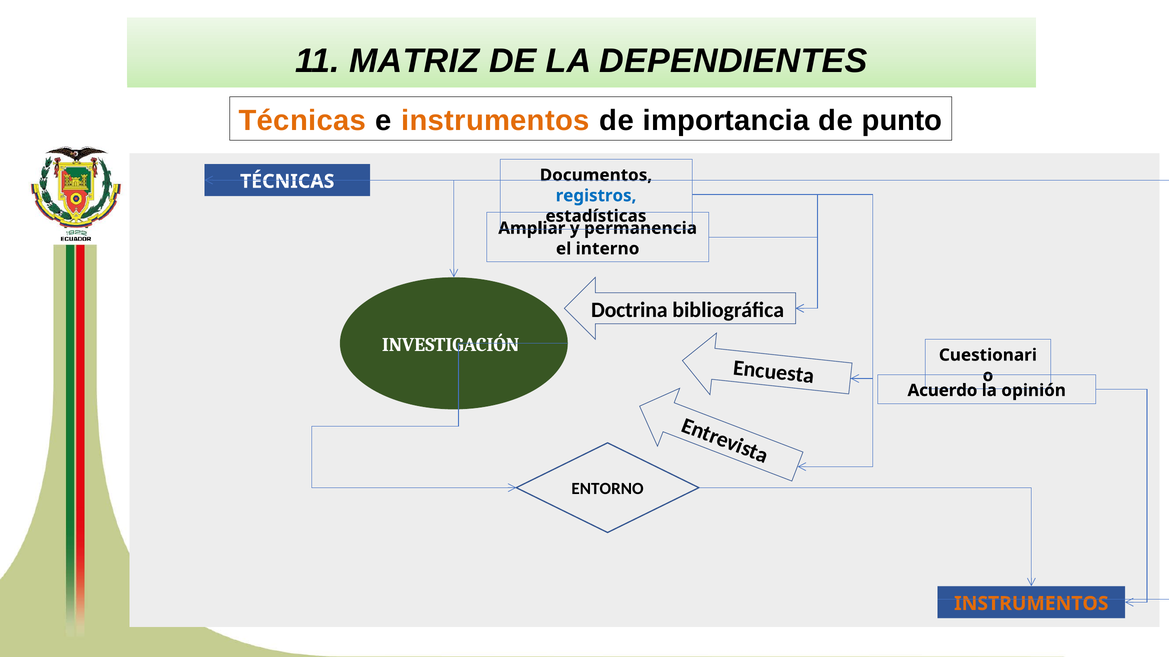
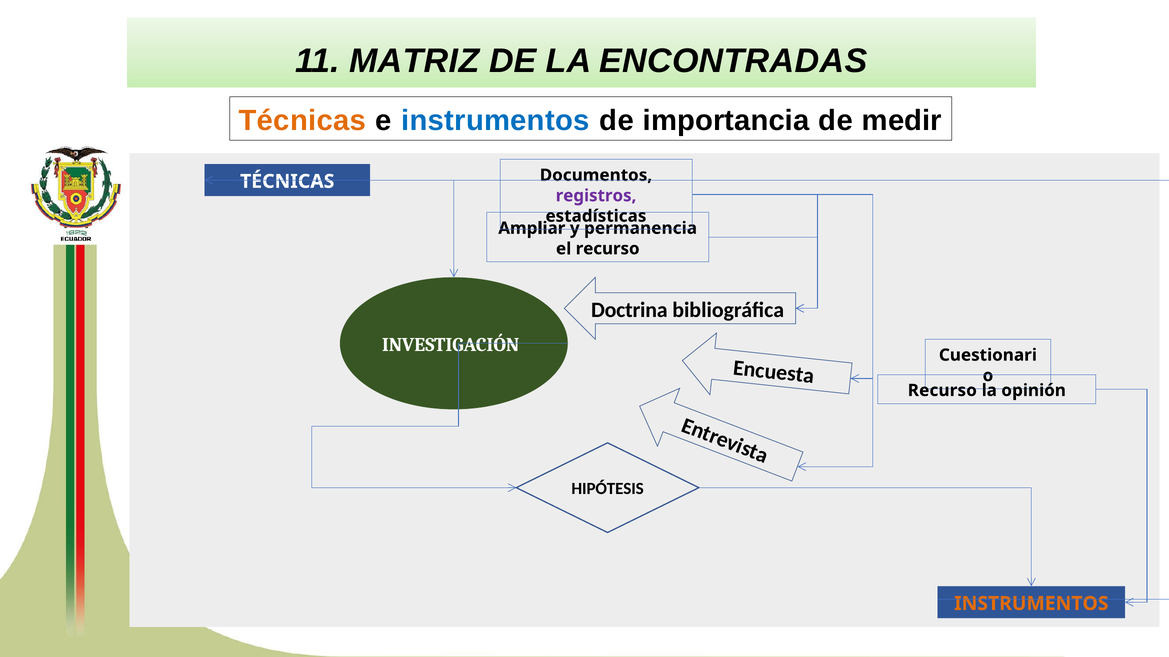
DEPENDIENTES: DEPENDIENTES -> ENCONTRADAS
instrumentos at (495, 121) colour: orange -> blue
punto: punto -> medir
registros colour: blue -> purple
el interno: interno -> recurso
Acuerdo at (942, 391): Acuerdo -> Recurso
ENTORNO: ENTORNO -> HIPÓTESIS
